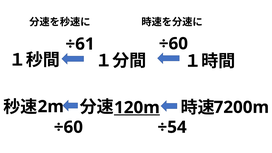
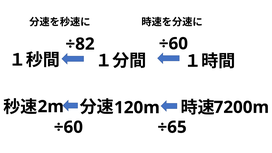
÷61: ÷61 -> ÷82
120m underline: present -> none
÷54: ÷54 -> ÷65
